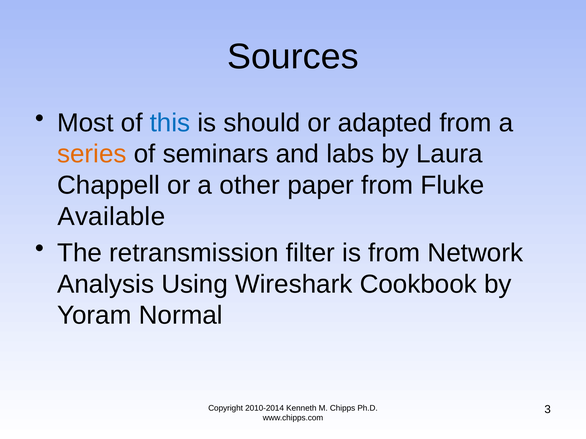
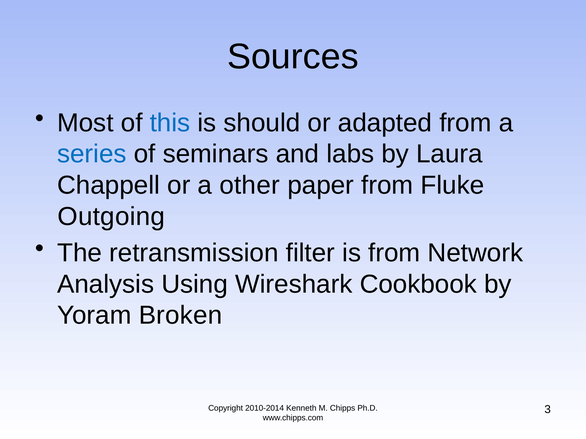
series colour: orange -> blue
Available: Available -> Outgoing
Normal: Normal -> Broken
